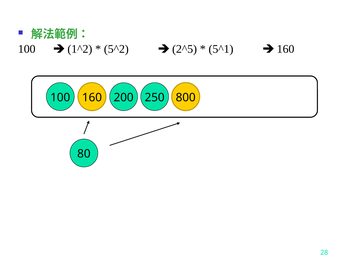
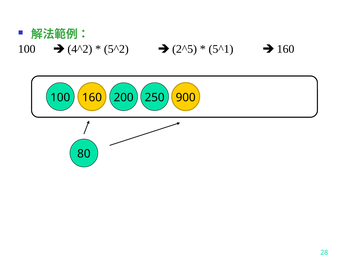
1^2: 1^2 -> 4^2
800: 800 -> 900
